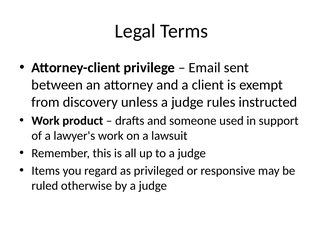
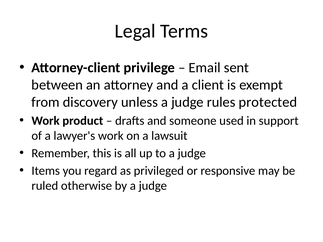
instructed: instructed -> protected
